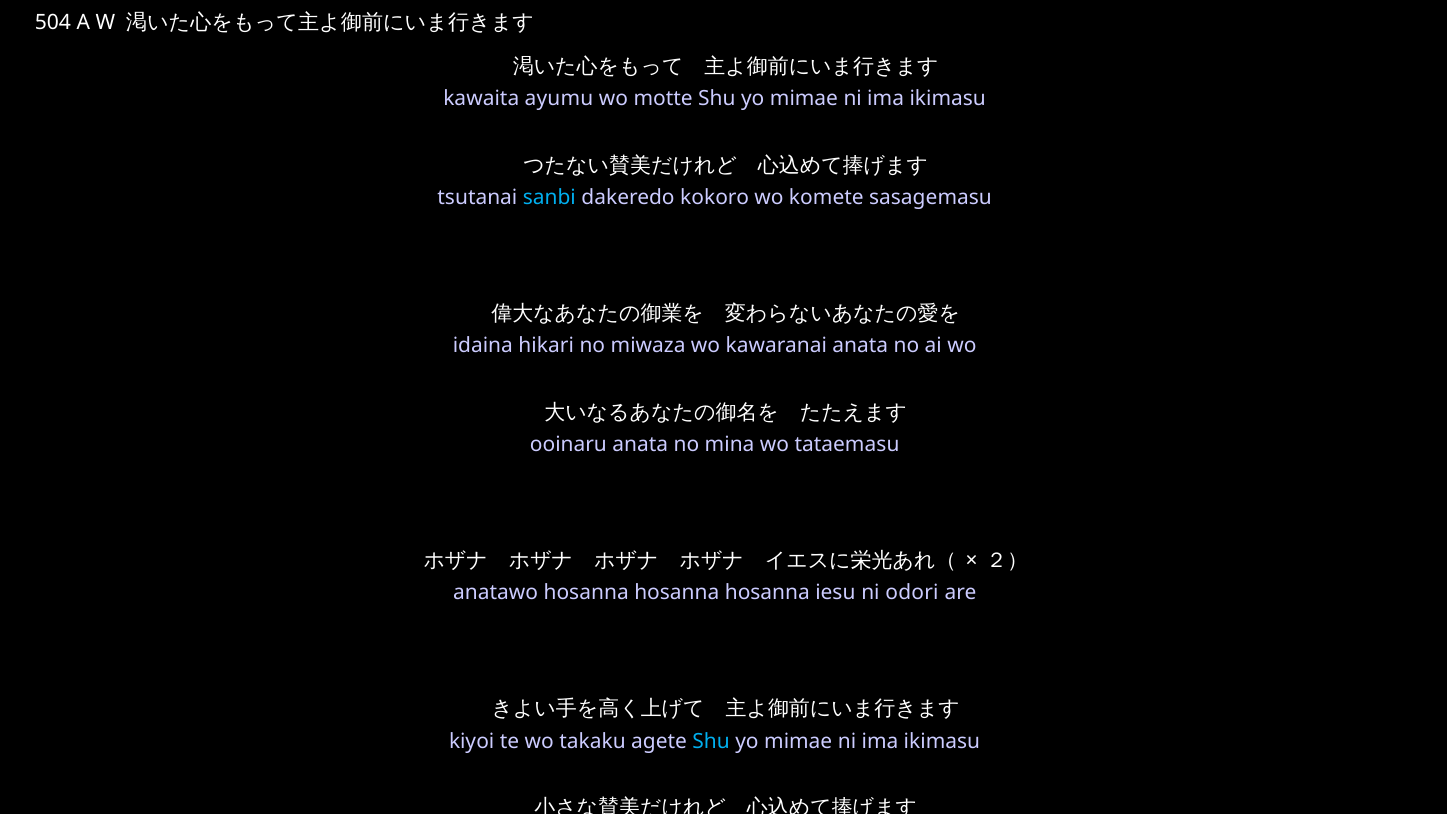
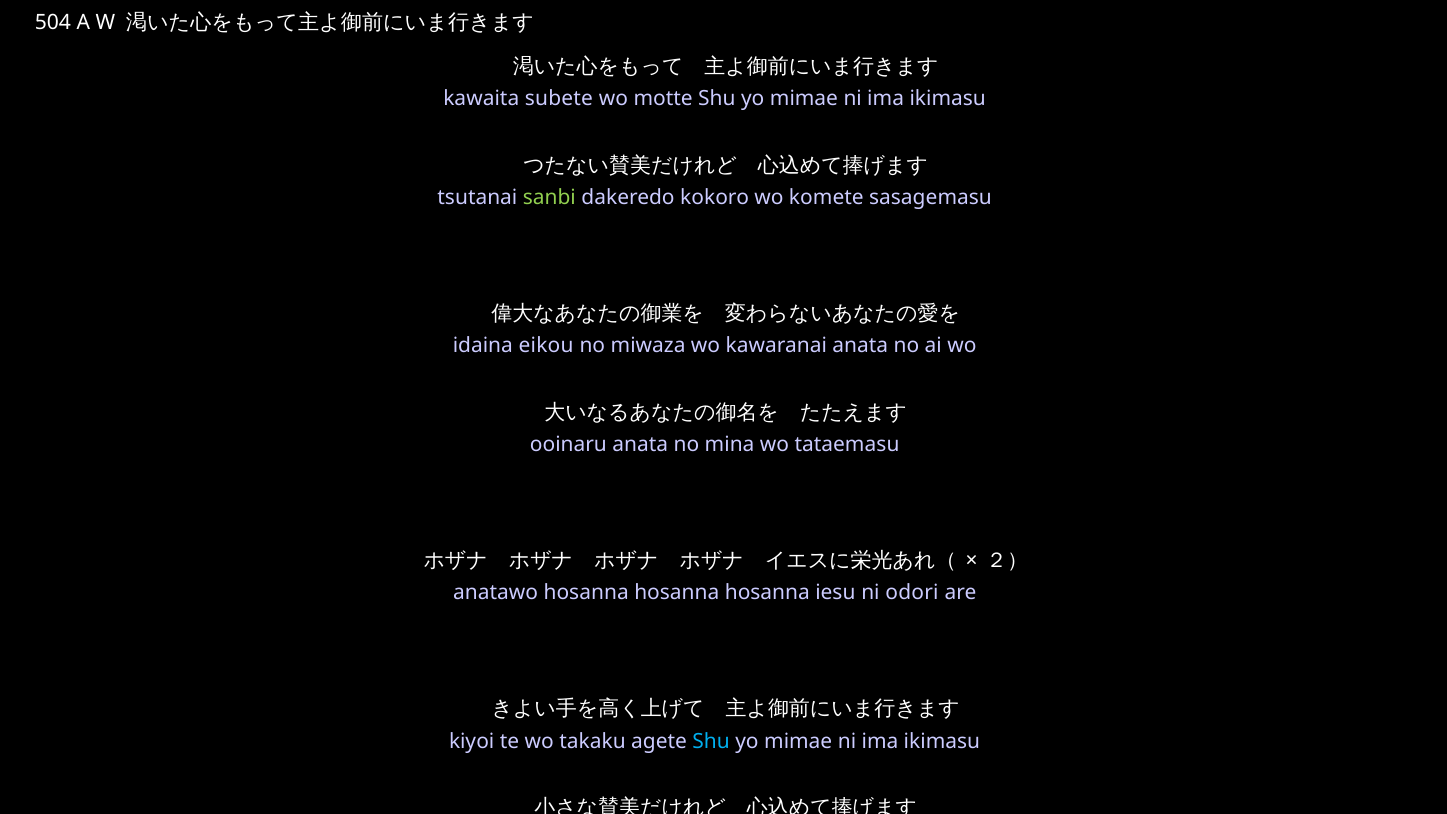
ayumu: ayumu -> subete
sanbi at (549, 198) colour: light blue -> light green
hikari: hikari -> eikou
